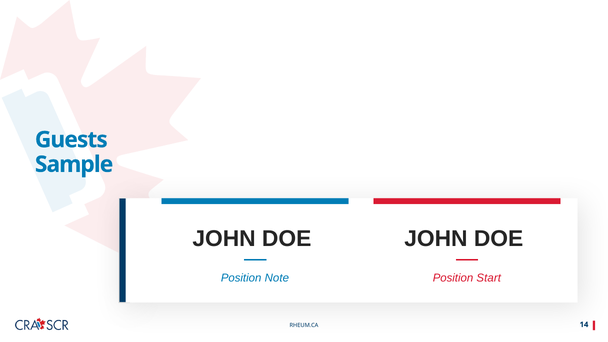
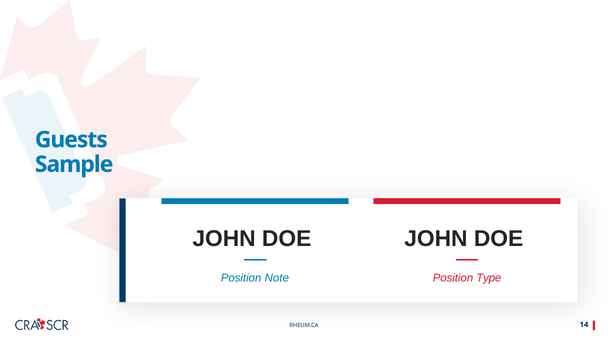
Start: Start -> Type
